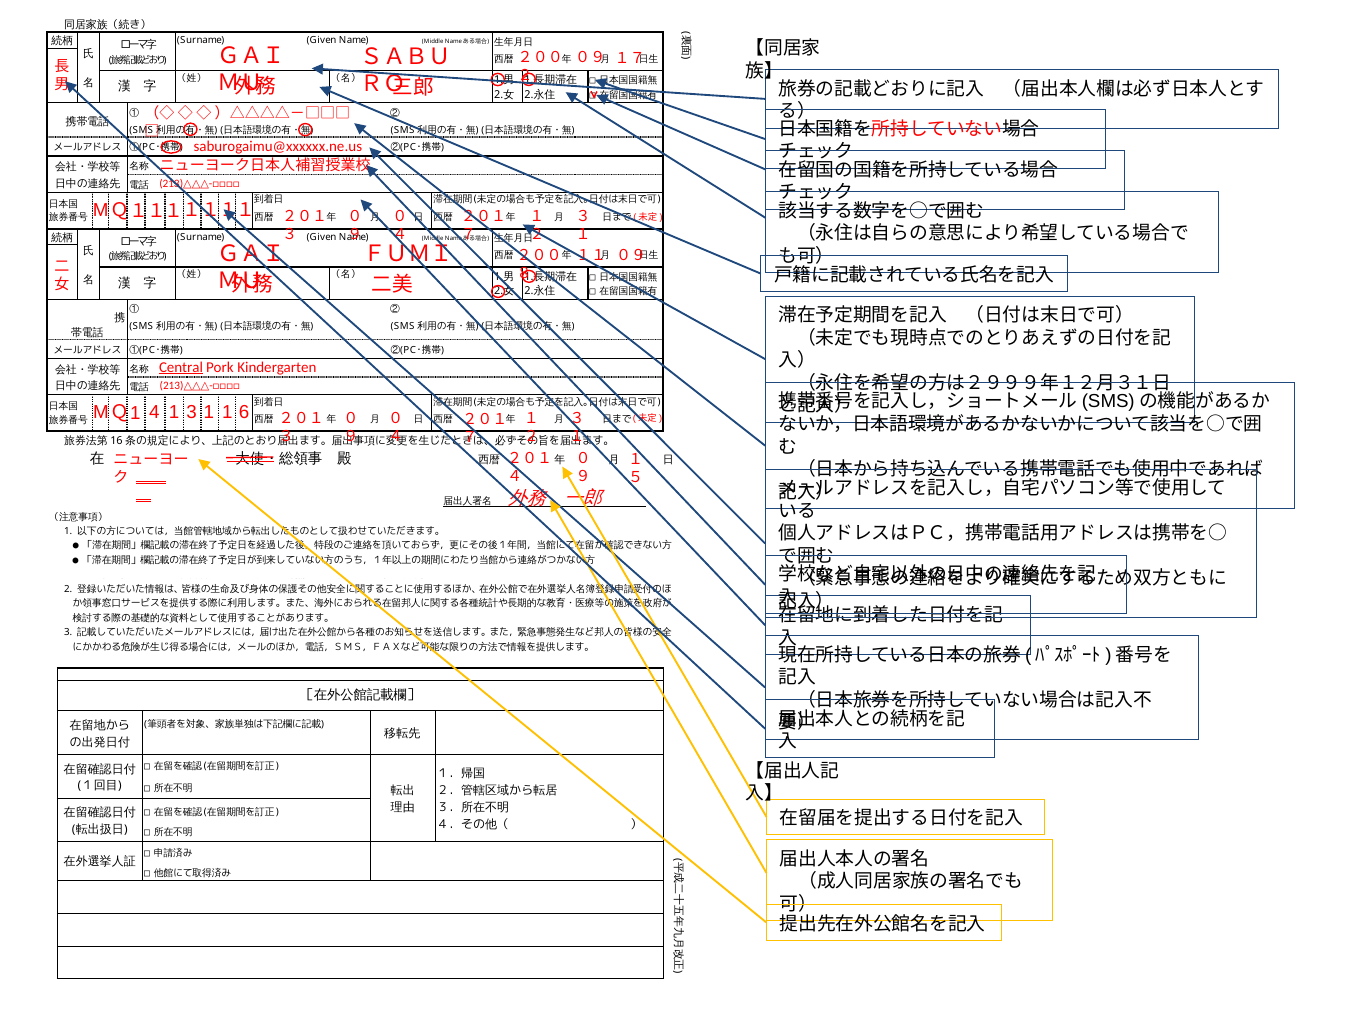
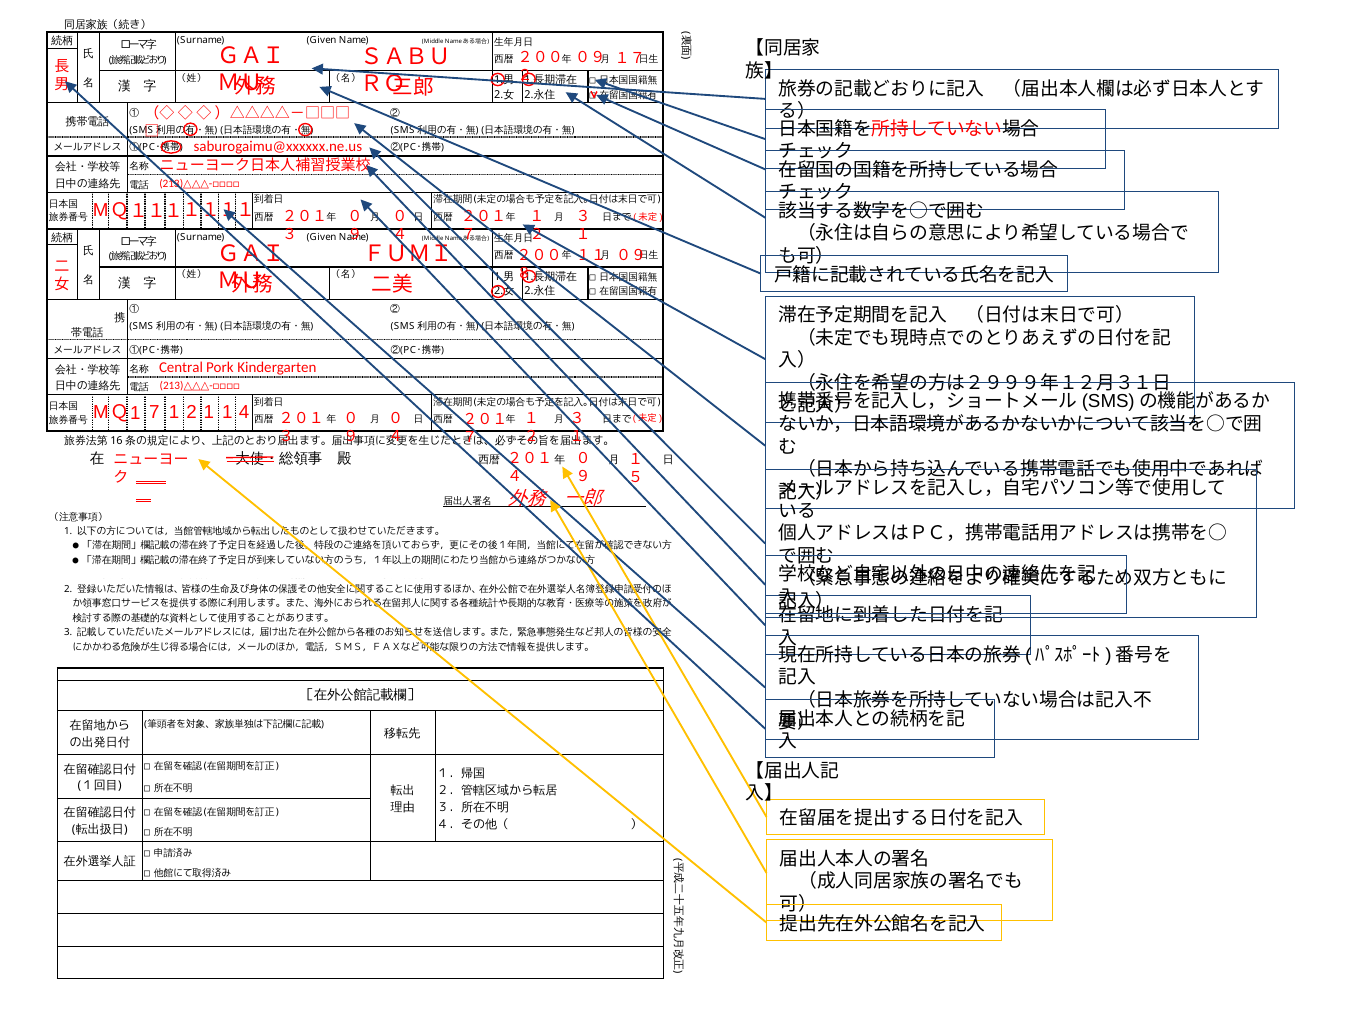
Central underline: present -> none
4: 4 -> 7
1 3: 3 -> 2
6: 6 -> 4
